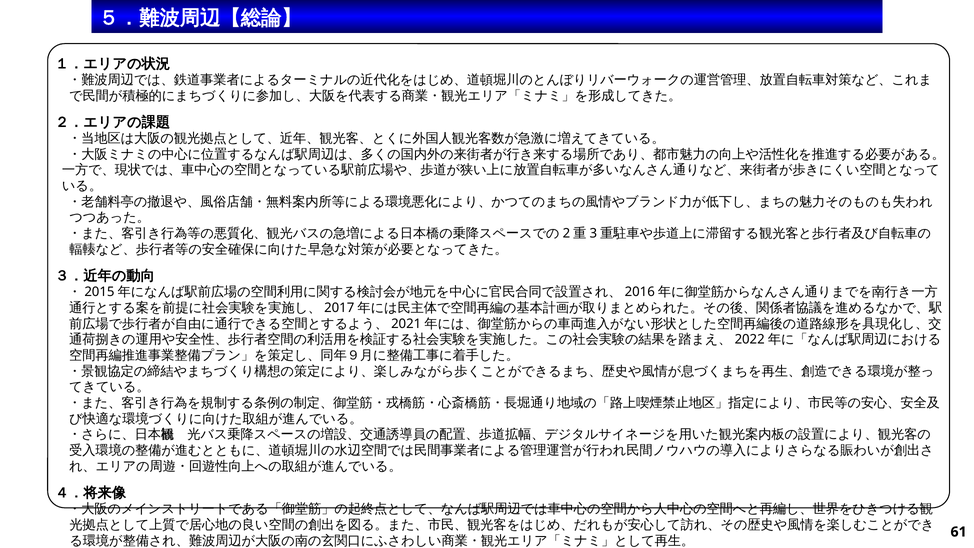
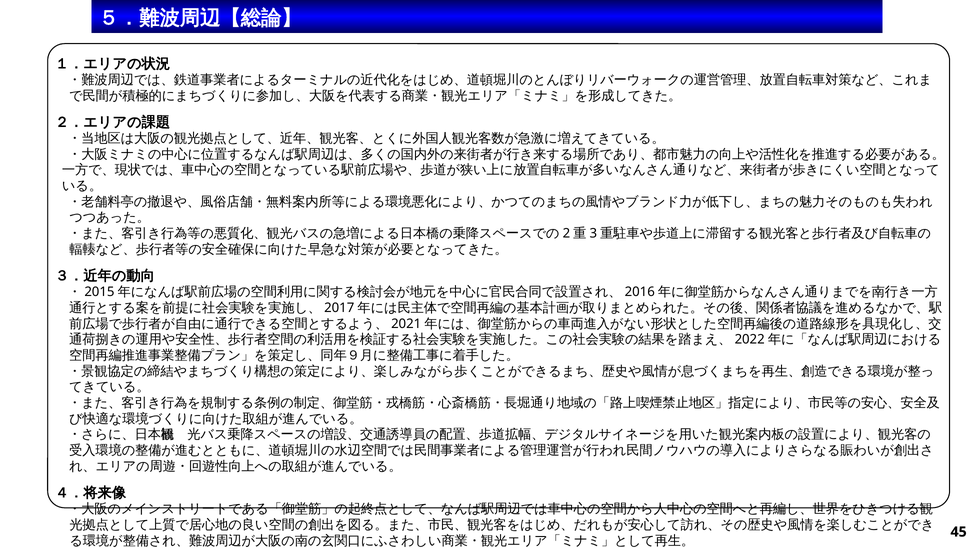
61: 61 -> 45
